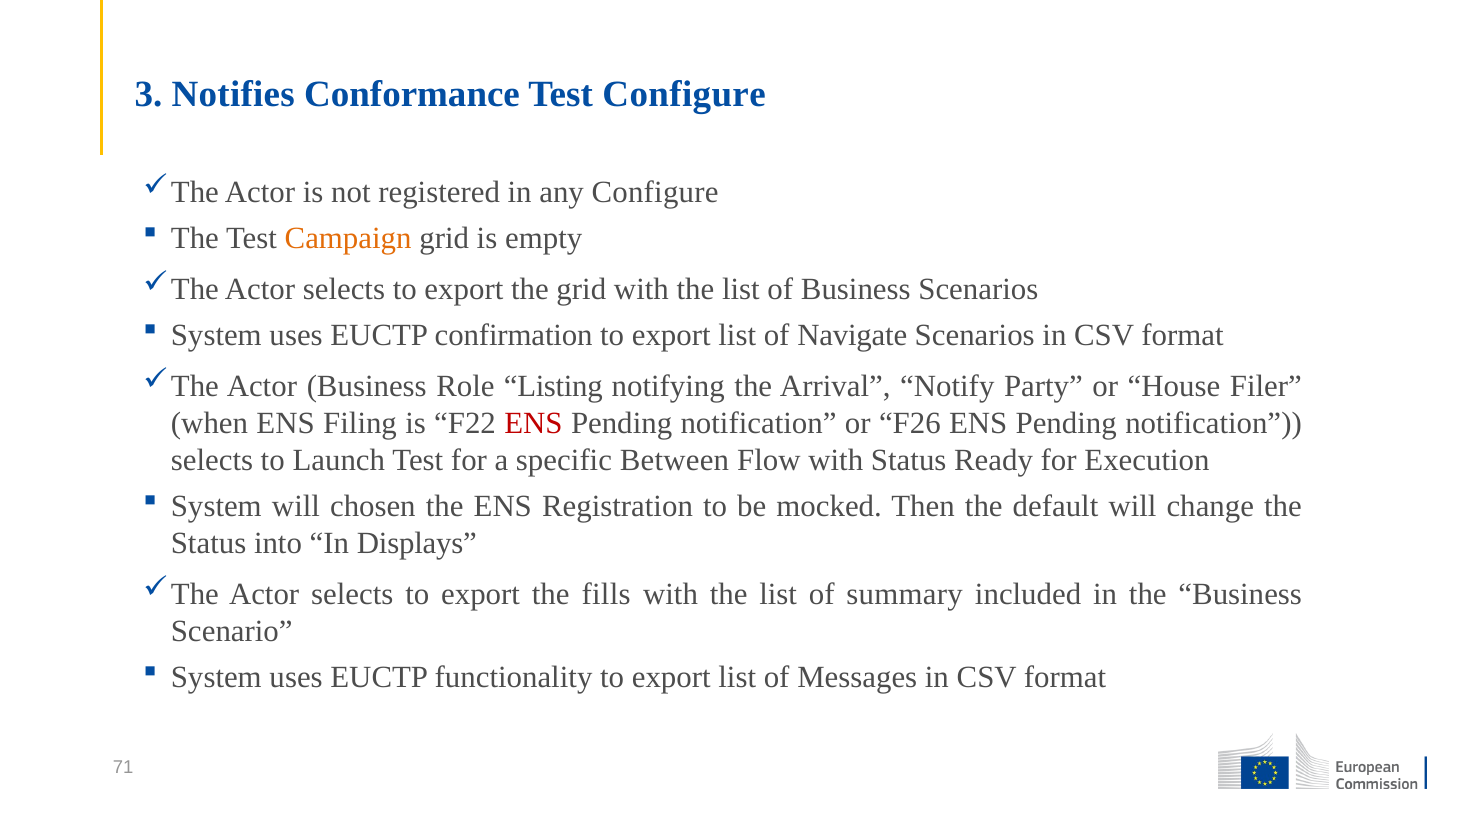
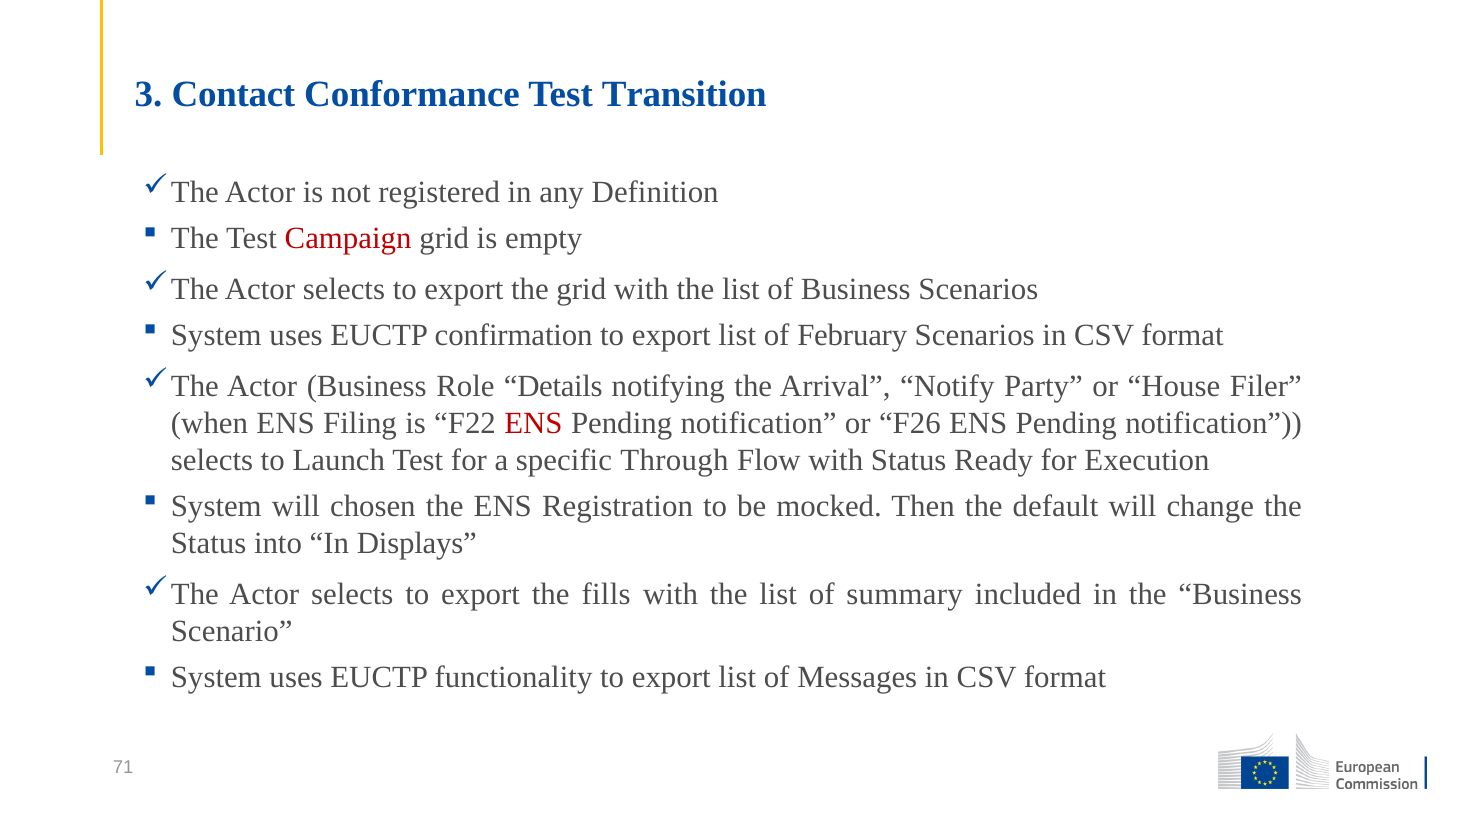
Notifies: Notifies -> Contact
Test Configure: Configure -> Transition
any Configure: Configure -> Definition
Campaign colour: orange -> red
Navigate: Navigate -> February
Listing: Listing -> Details
Between: Between -> Through
